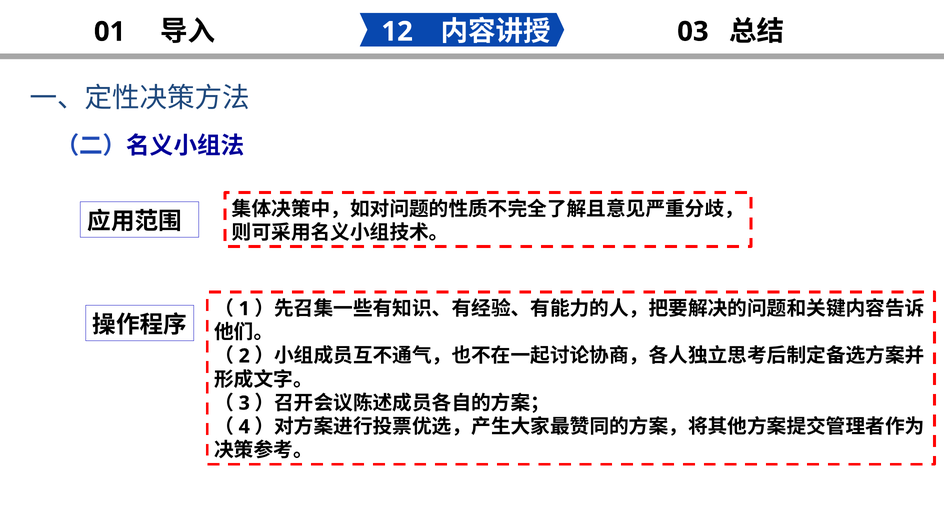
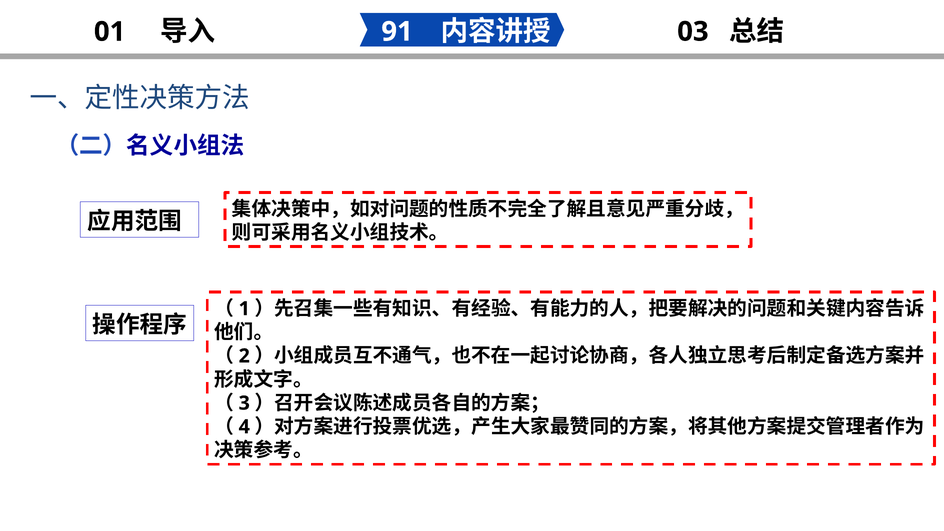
12: 12 -> 91
